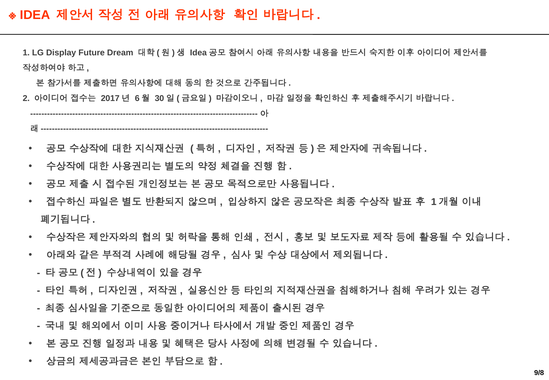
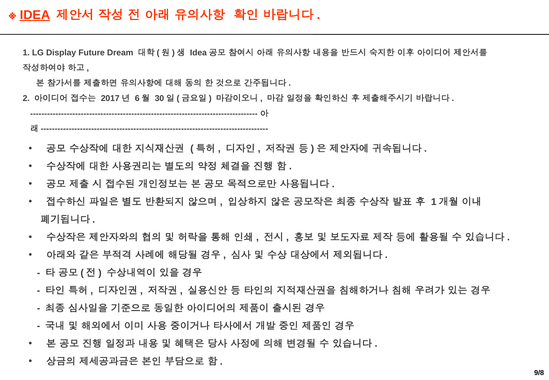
IDEA underline: none -> present
